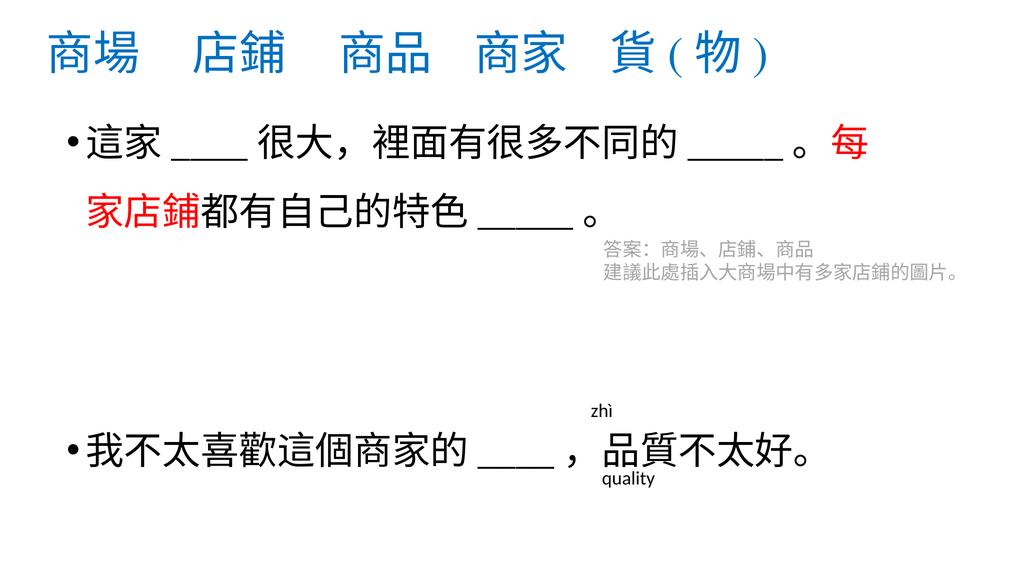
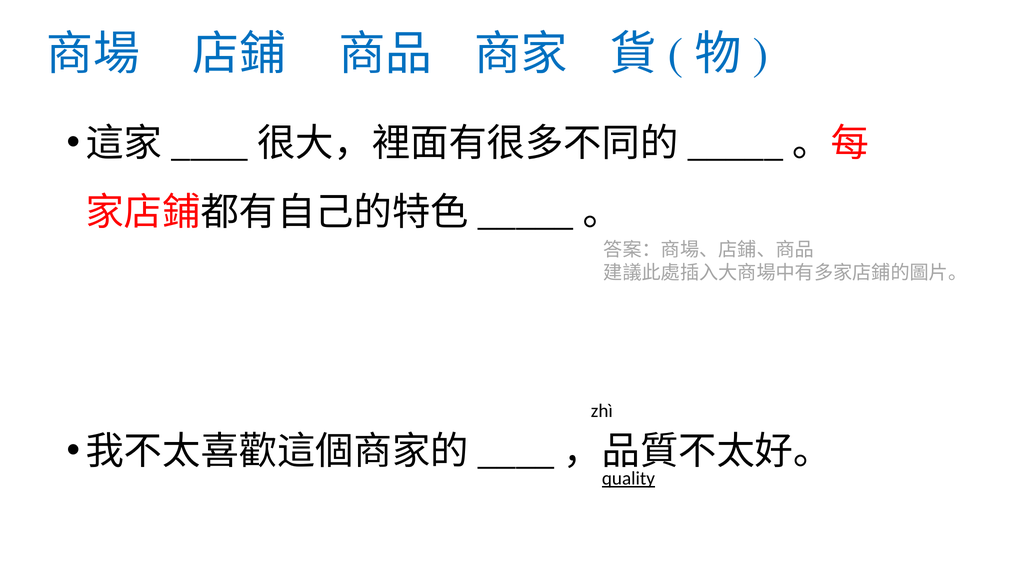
quality underline: none -> present
